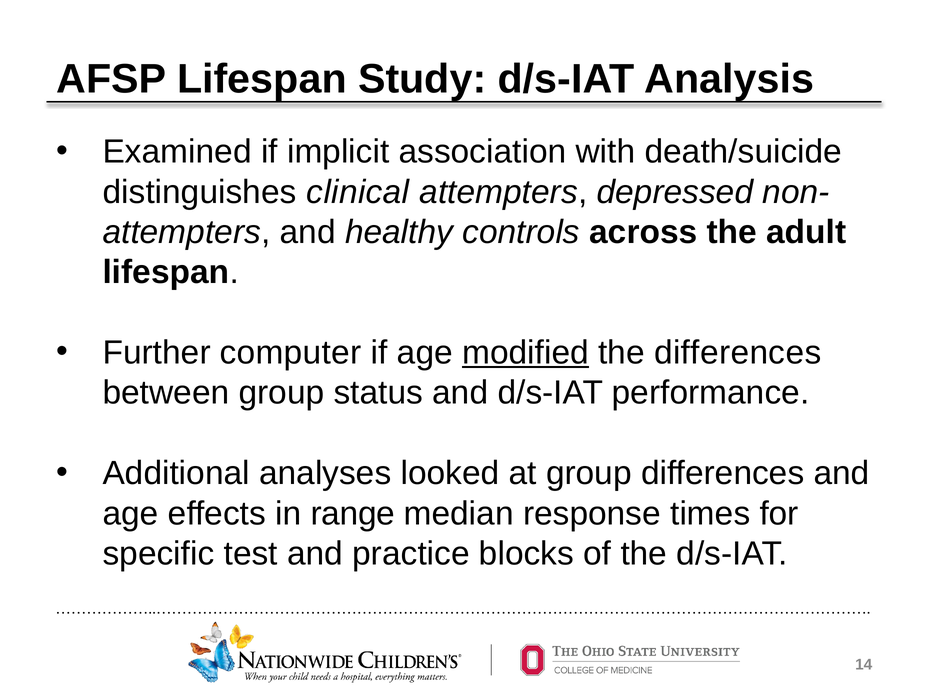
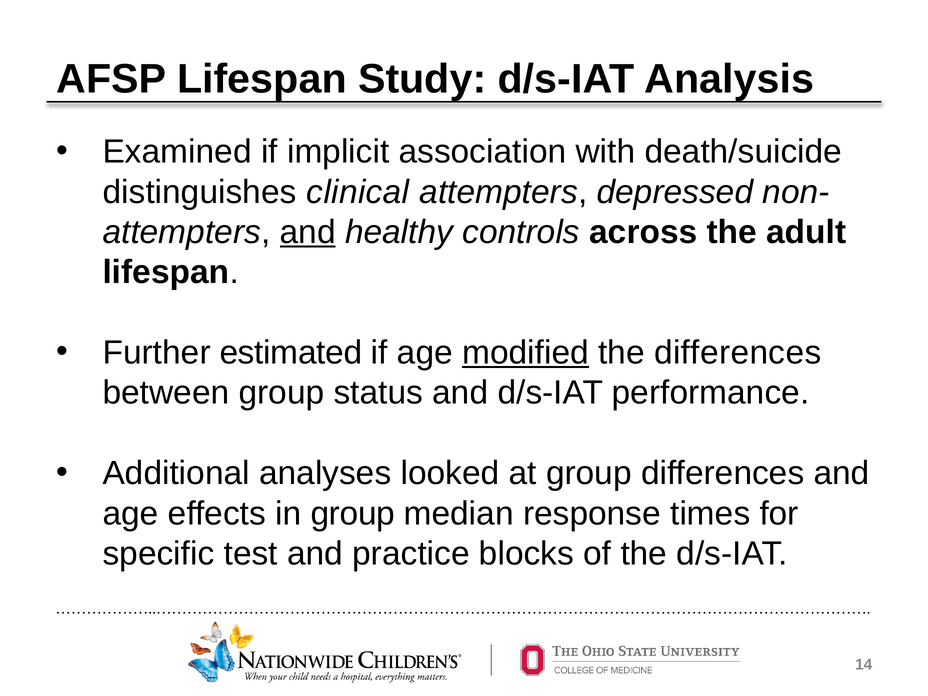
and at (308, 232) underline: none -> present
computer: computer -> estimated
in range: range -> group
